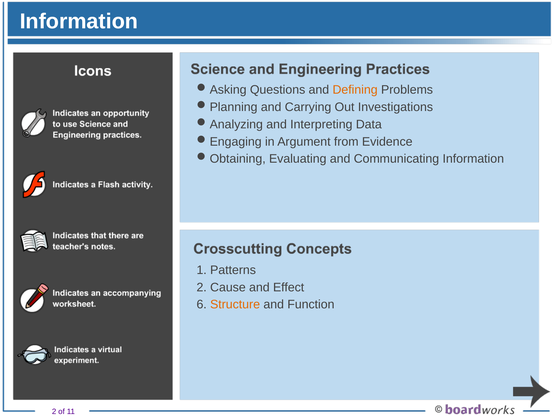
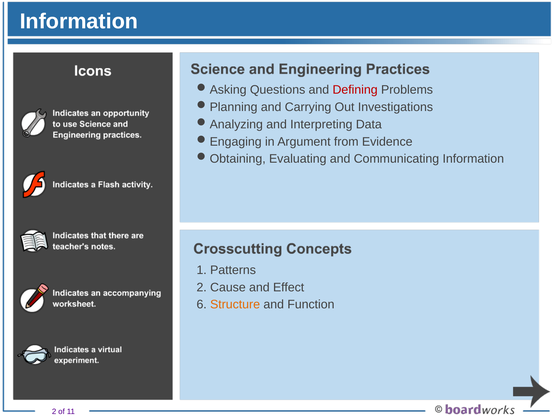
Defining colour: orange -> red
